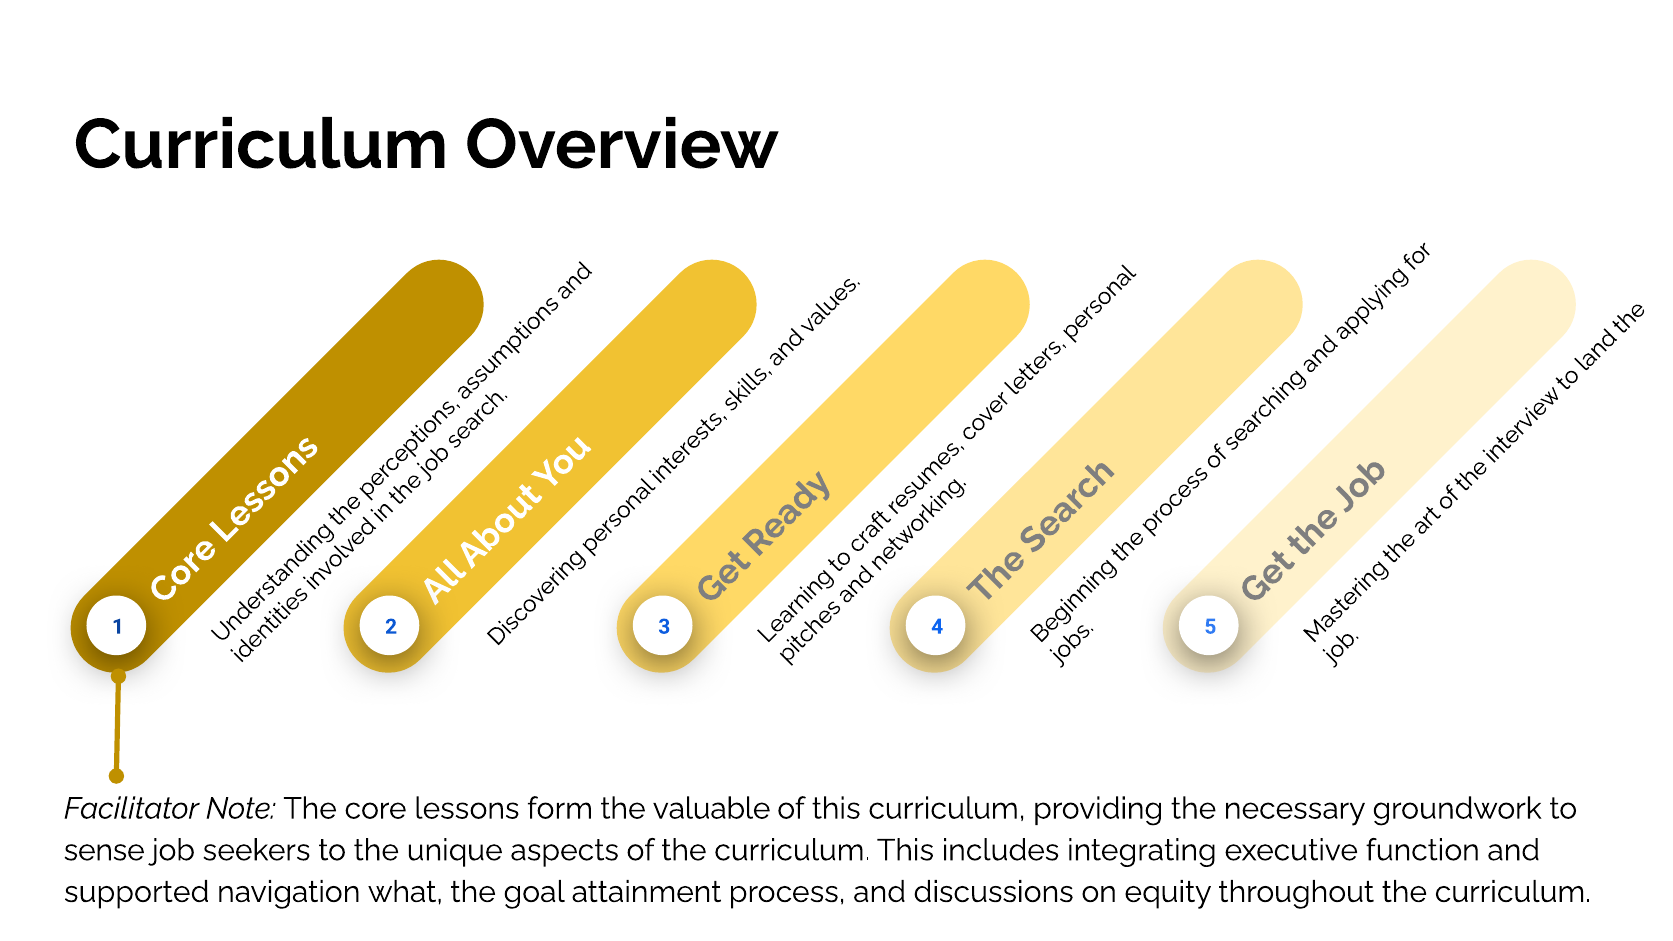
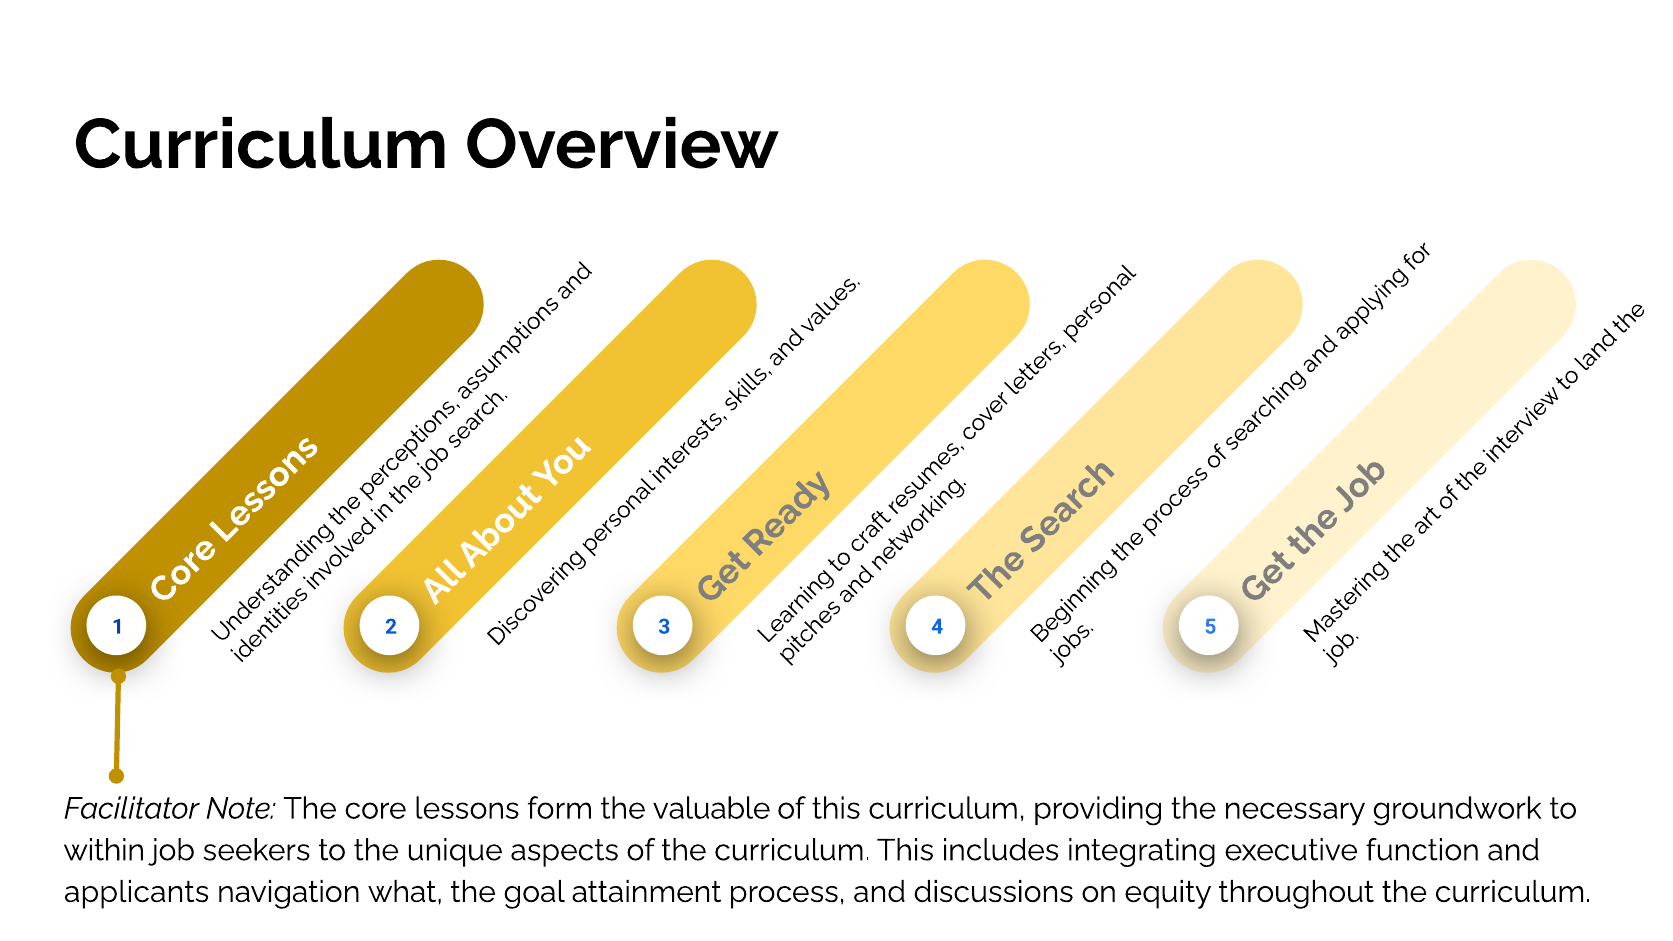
sense: sense -> within
supported: supported -> applicants
